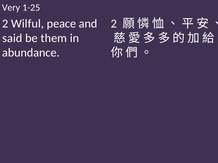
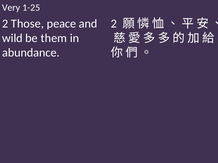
Wilful: Wilful -> Those
said: said -> wild
